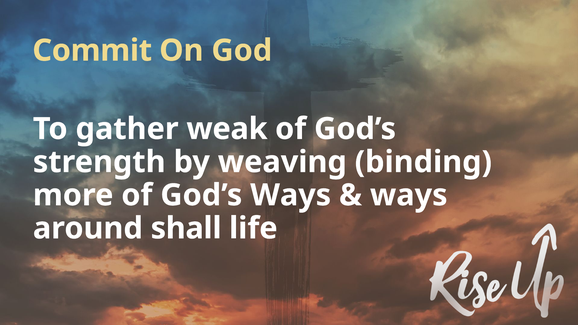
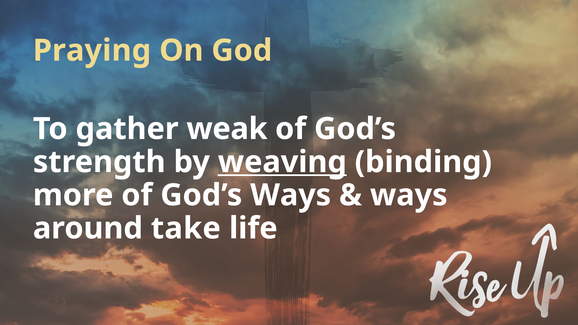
Commit: Commit -> Praying
weaving underline: none -> present
shall: shall -> take
